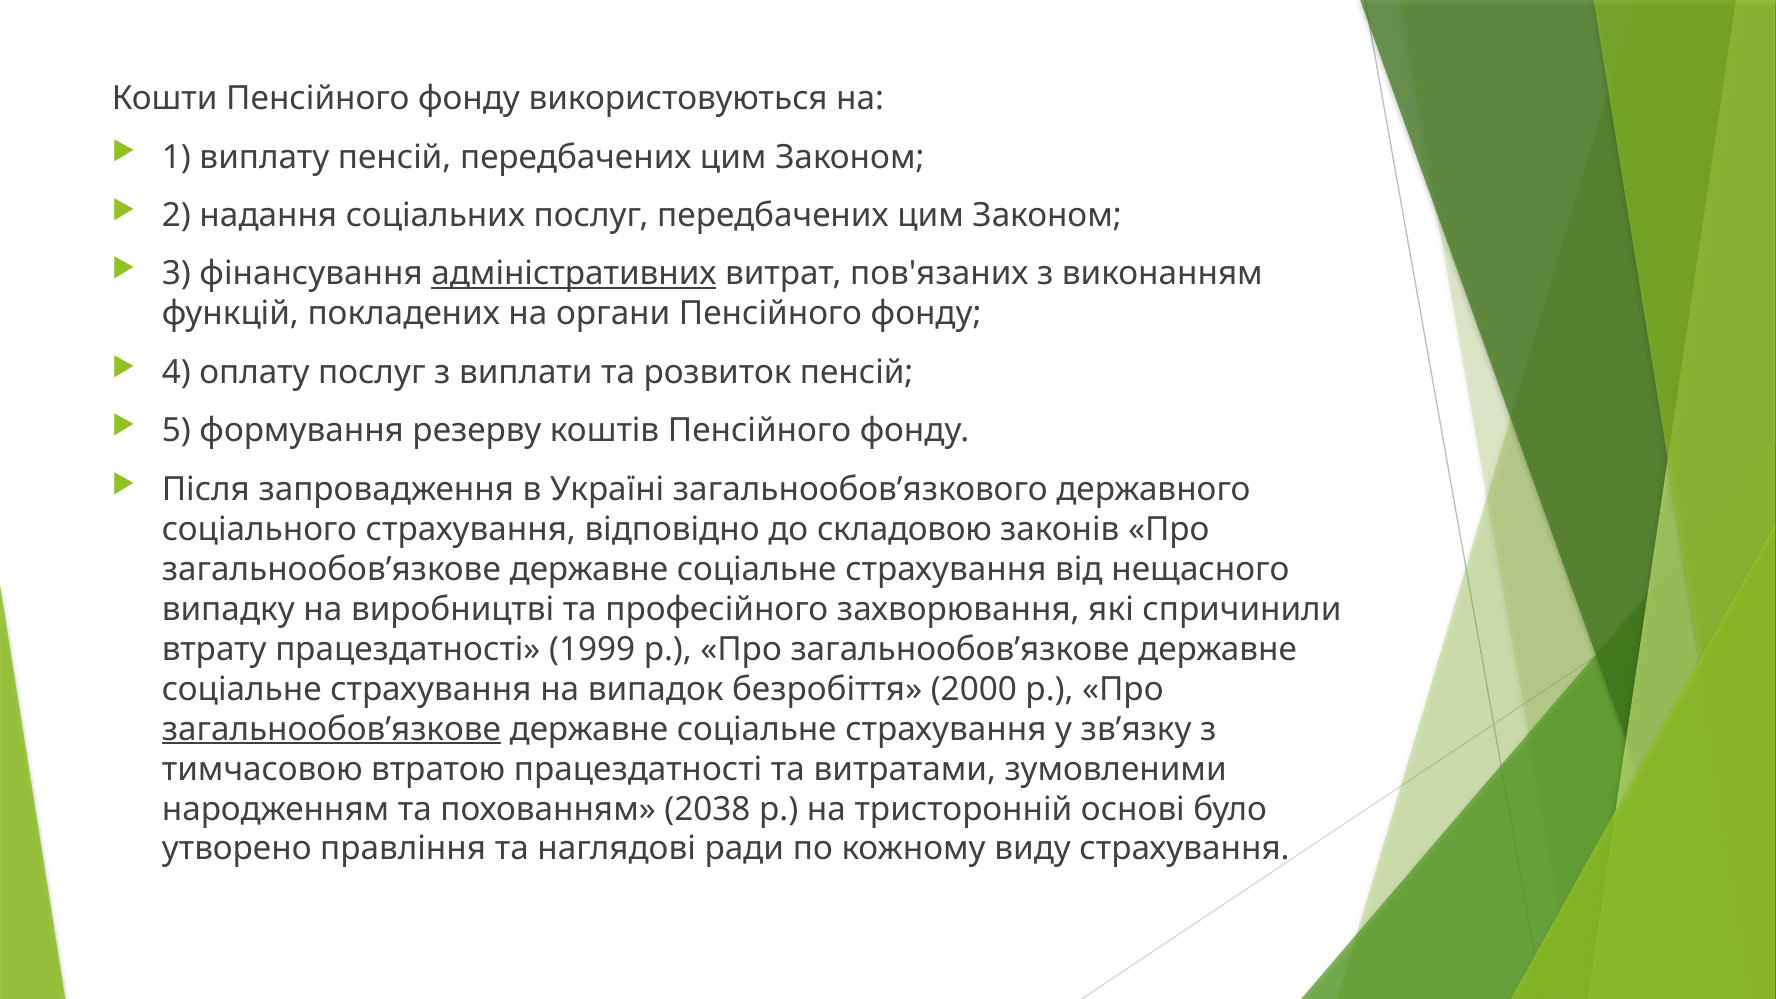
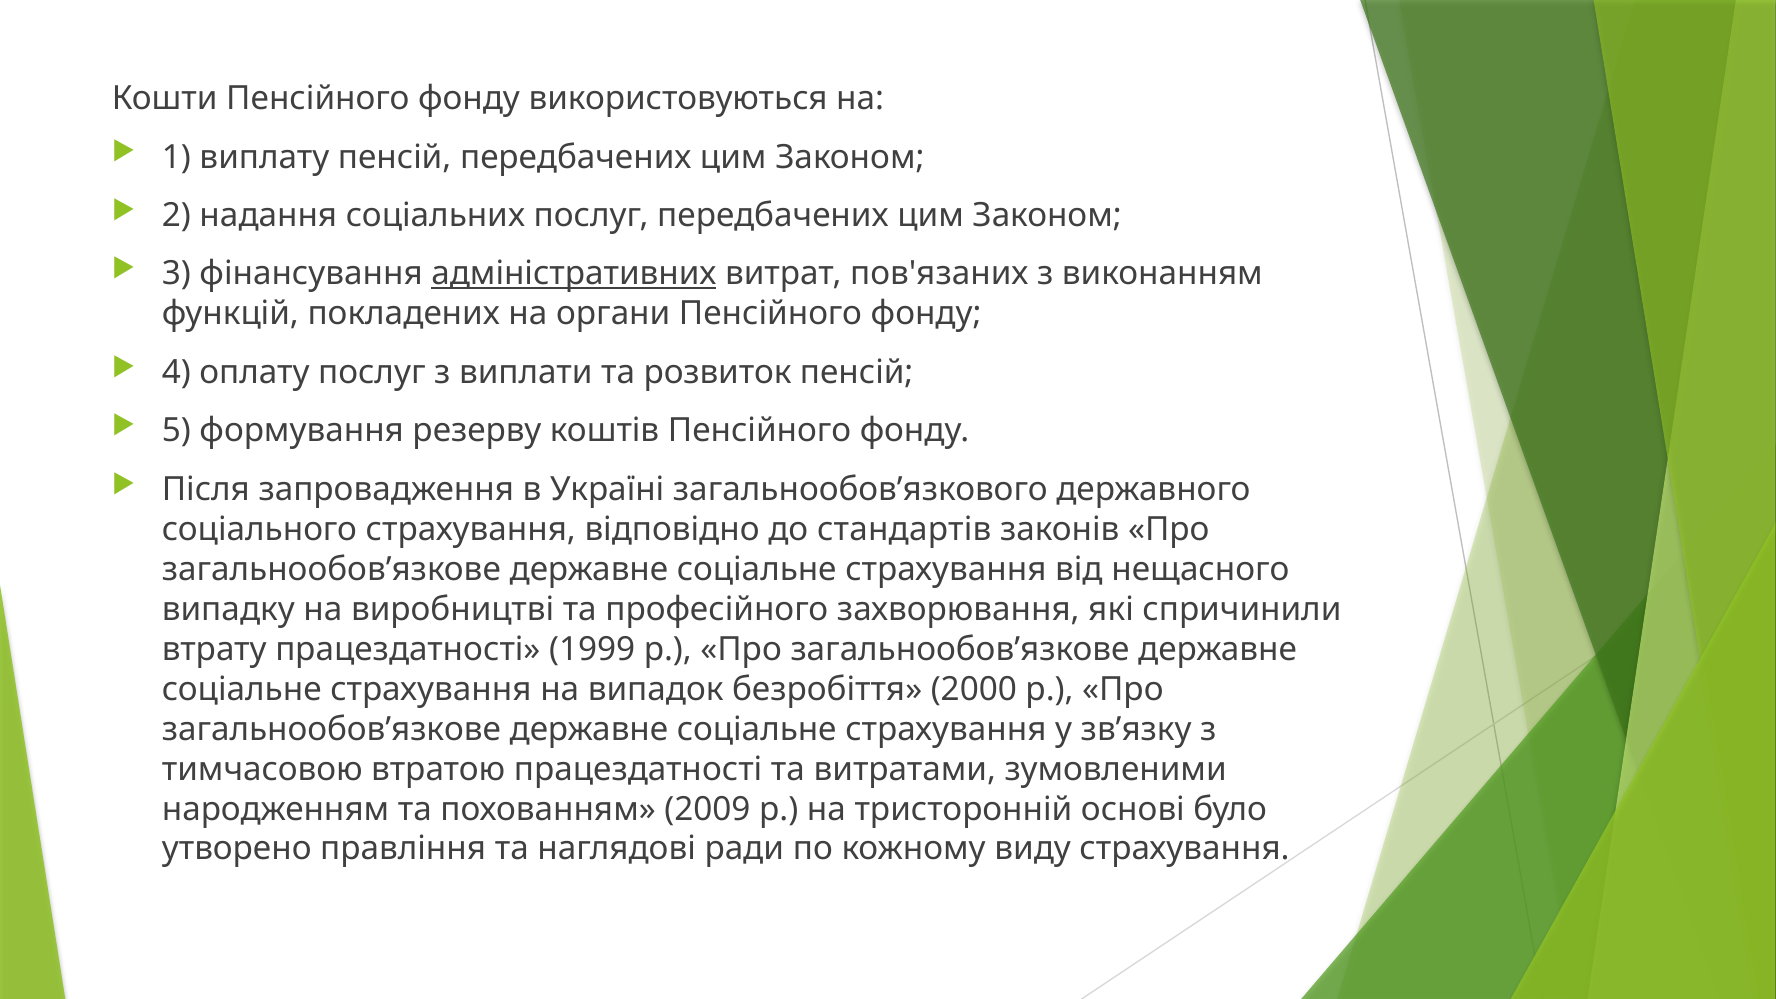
складовою: складовою -> стандартів
загальнообов’язкове at (331, 729) underline: present -> none
2038: 2038 -> 2009
